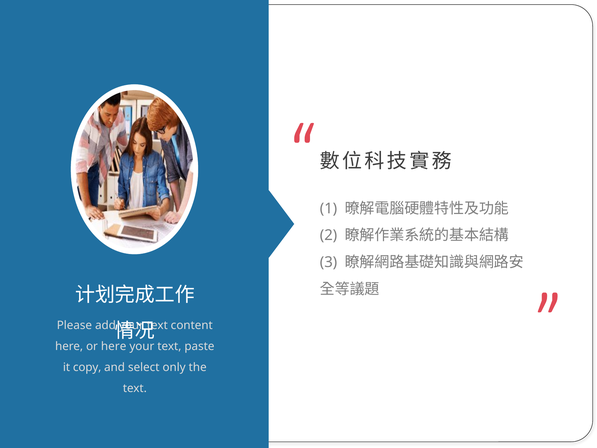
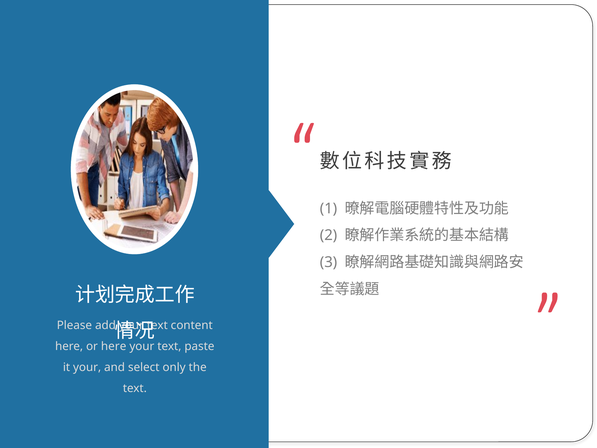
it copy: copy -> your
